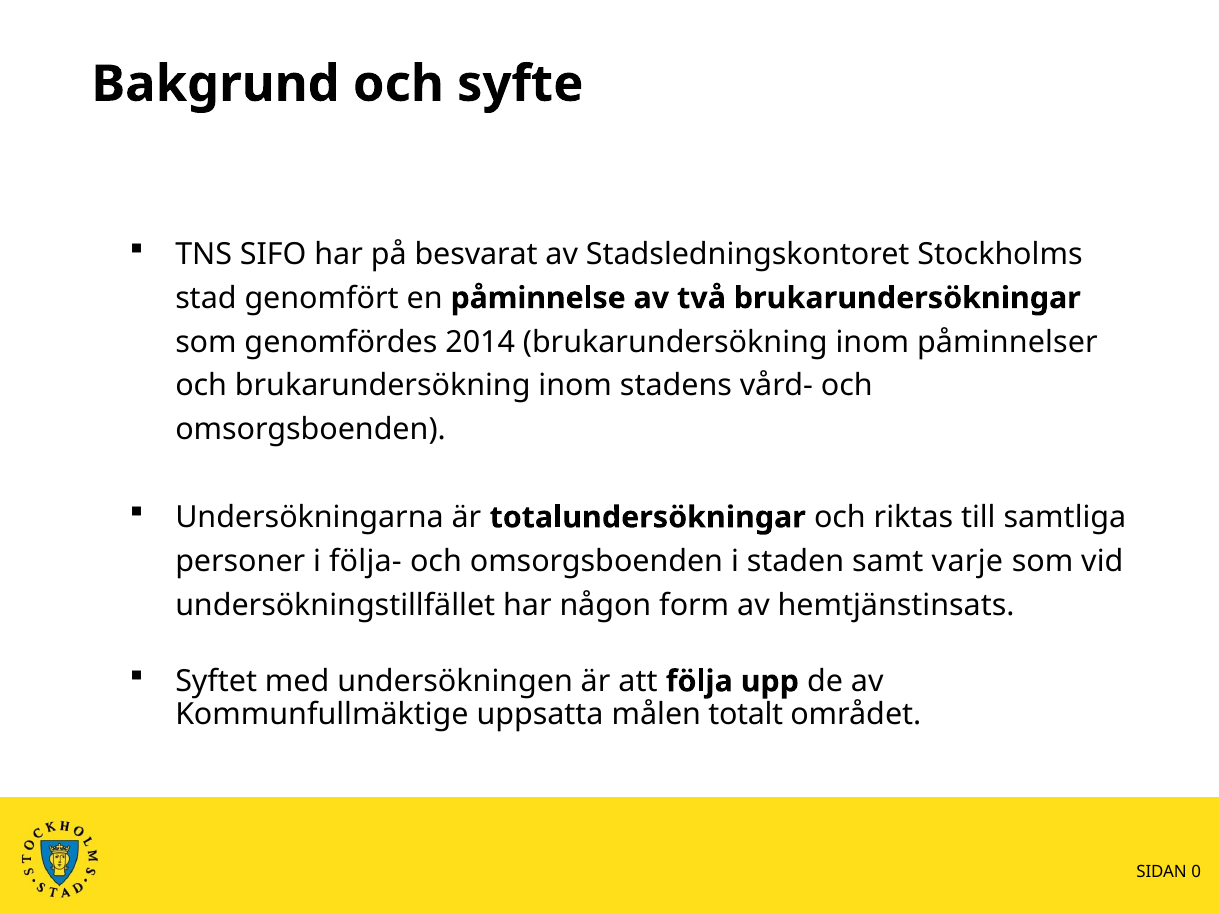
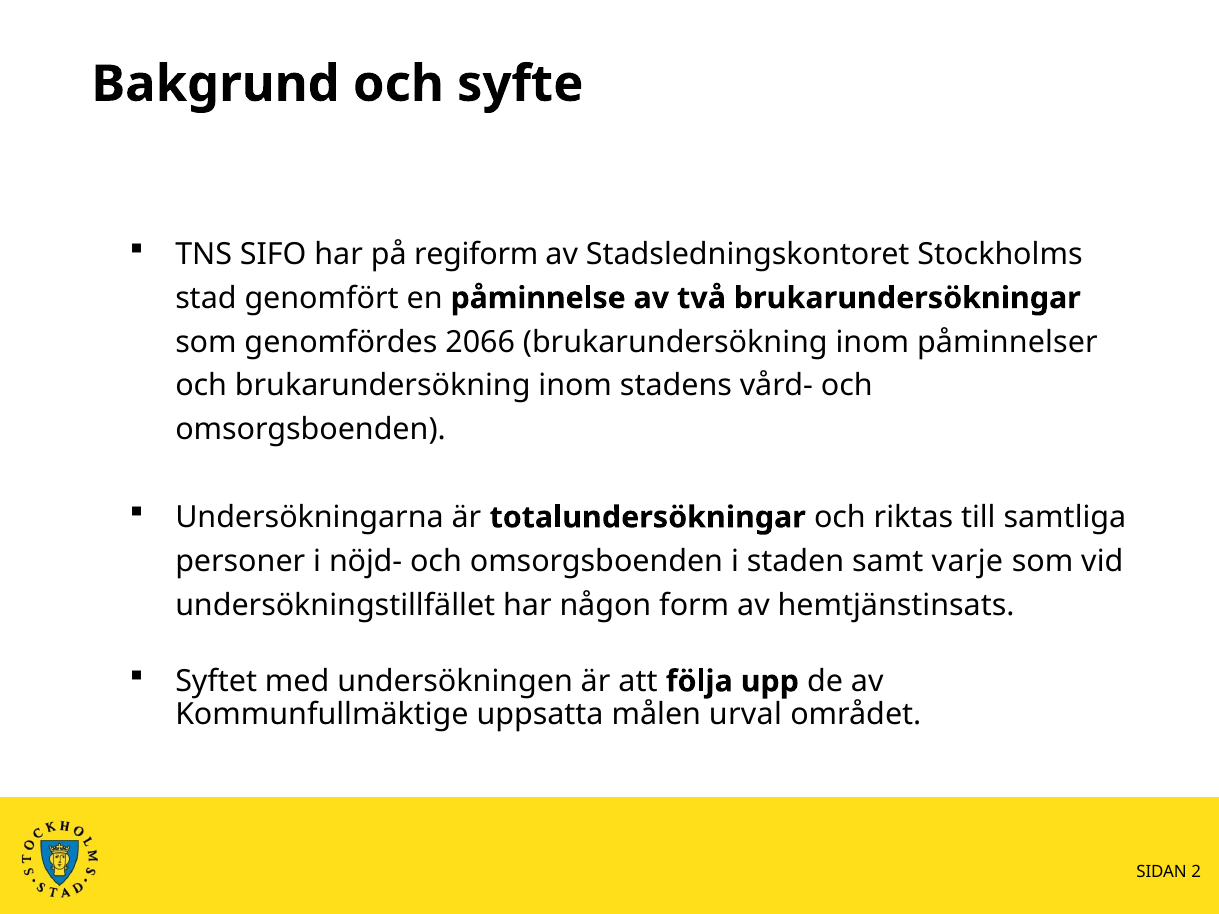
besvarat: besvarat -> regiform
2014: 2014 -> 2066
följa-: följa- -> nöjd-
totalt: totalt -> urval
0: 0 -> 2
